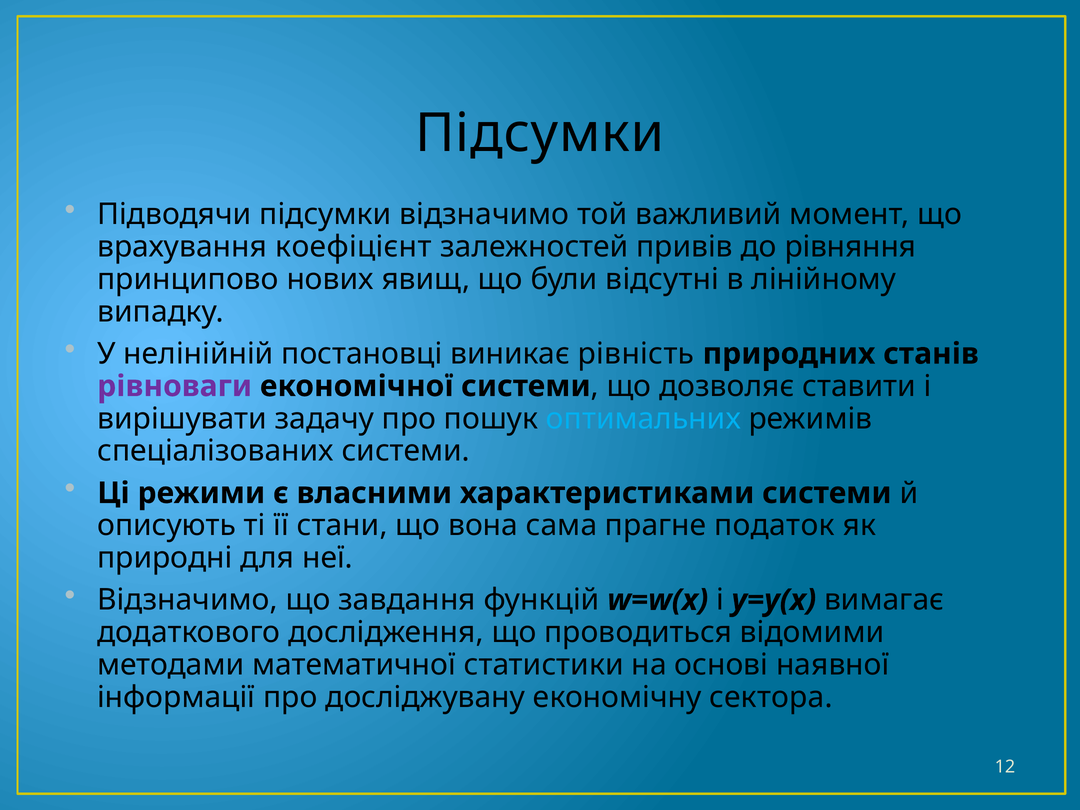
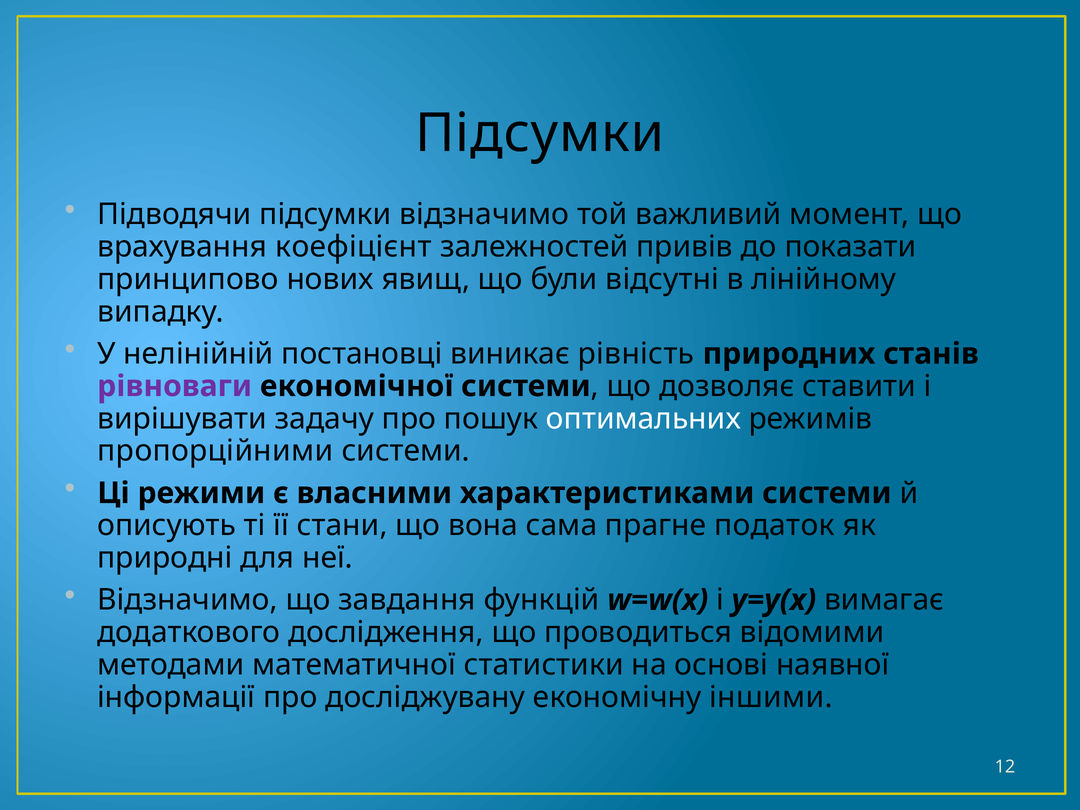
рівняння: рівняння -> показати
оптимальних colour: light blue -> white
спеціалізованих: спеціалізованих -> пропорційними
сектора: сектора -> іншими
